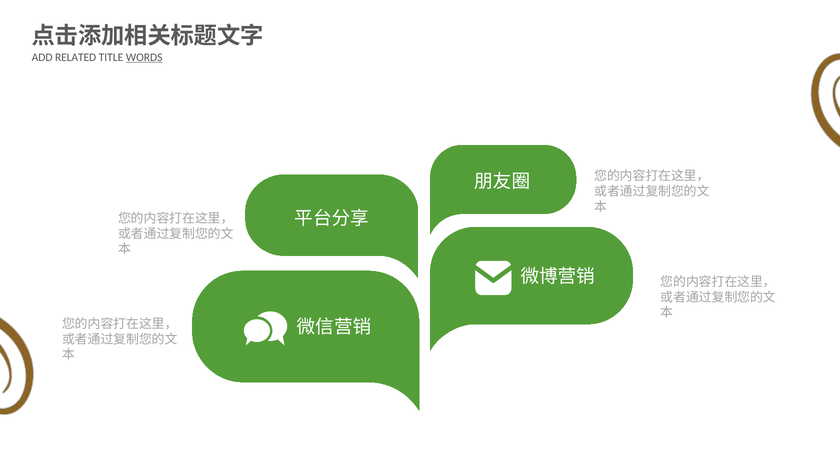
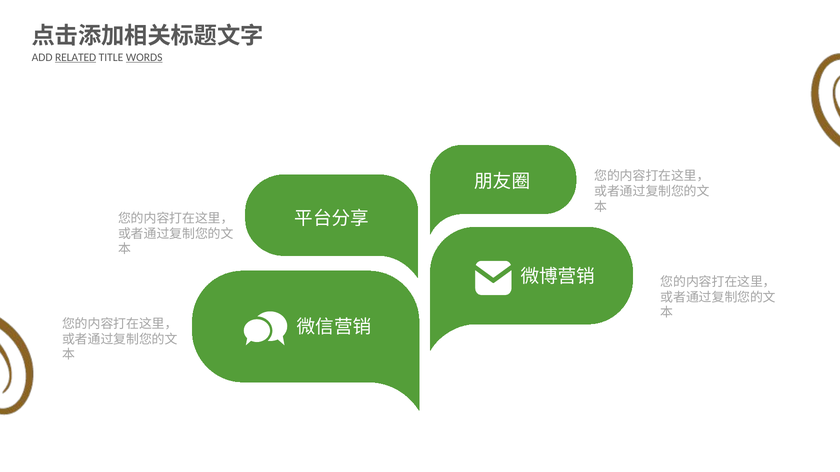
RELATED underline: none -> present
